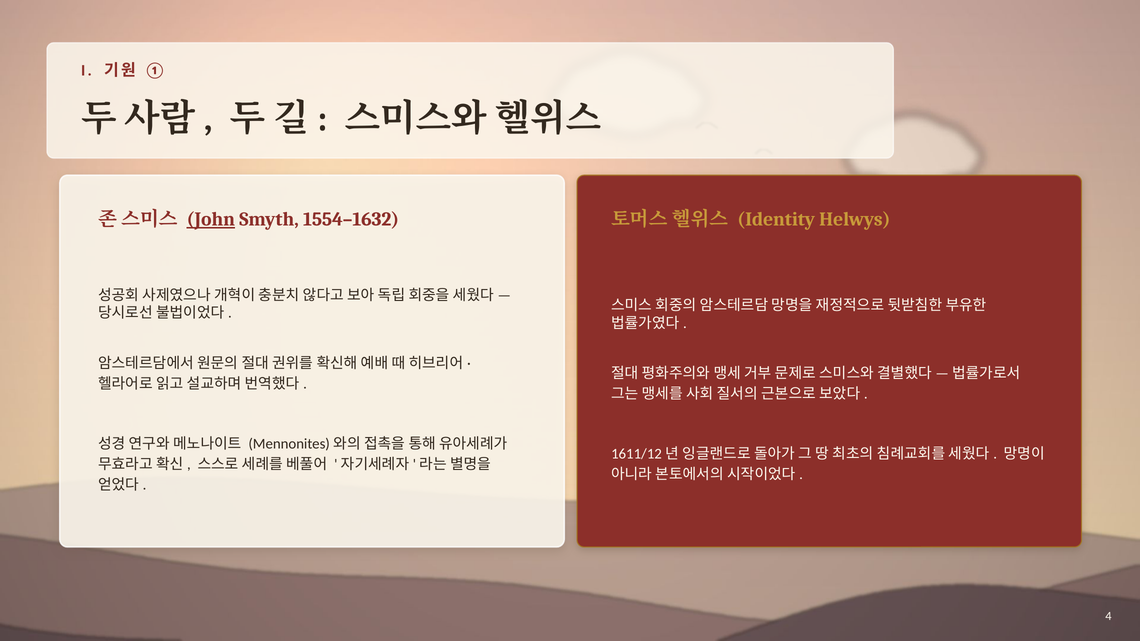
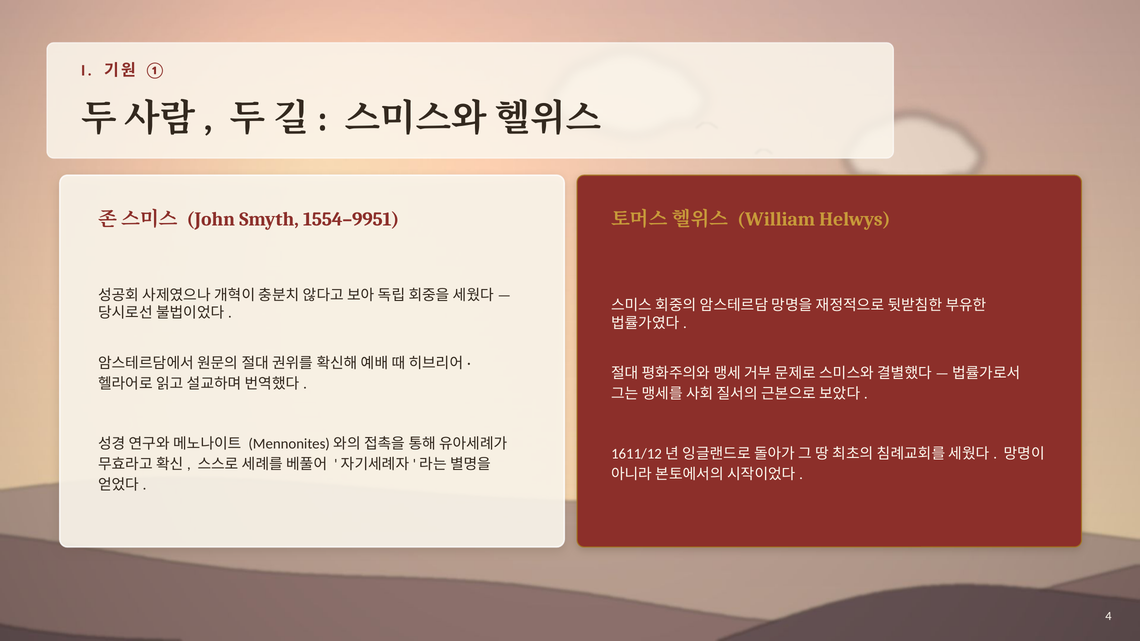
John underline: present -> none
1554–1632: 1554–1632 -> 1554–9951
Identity: Identity -> William
